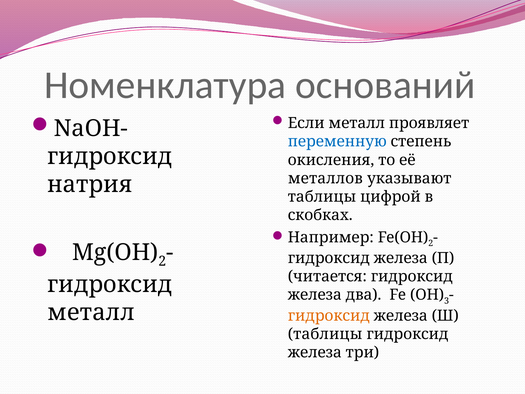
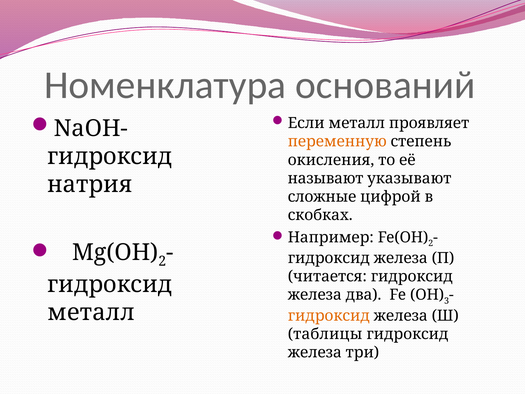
переменную colour: blue -> orange
металлов: металлов -> называют
таблицы at (322, 197): таблицы -> сложные
